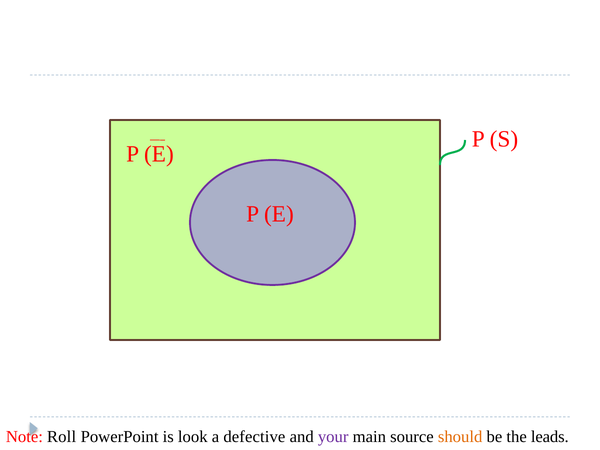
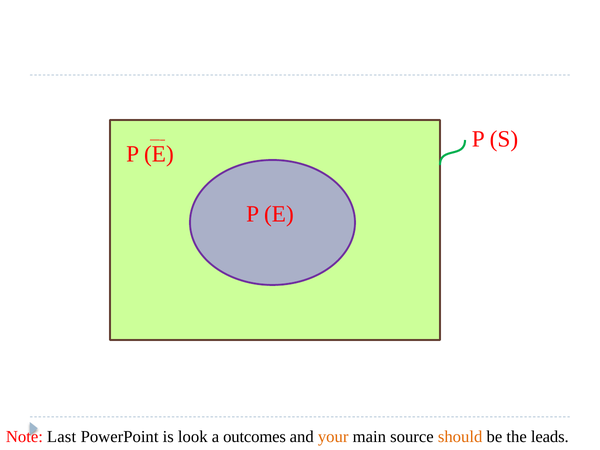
Roll: Roll -> Last
defective: defective -> outcomes
your colour: purple -> orange
